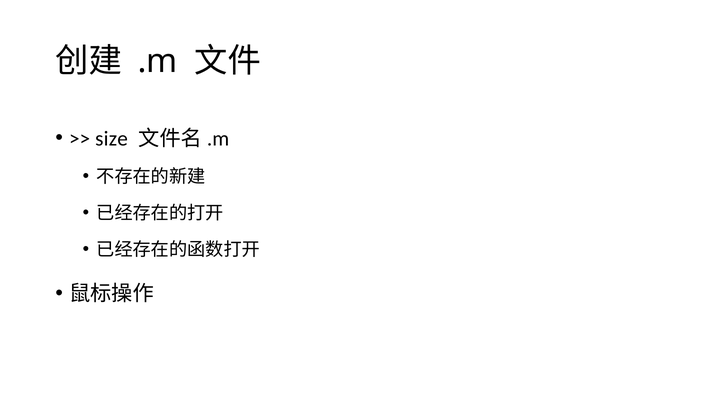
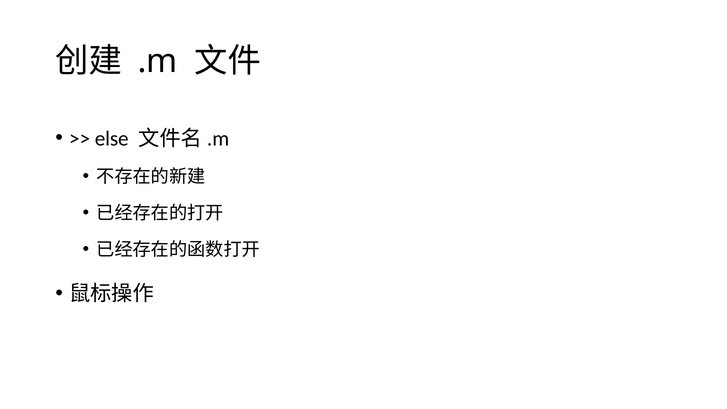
size: size -> else
